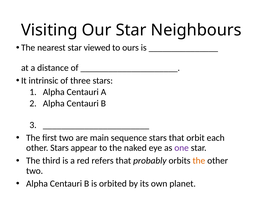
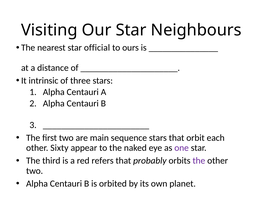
viewed: viewed -> official
other Stars: Stars -> Sixty
the at (199, 161) colour: orange -> purple
